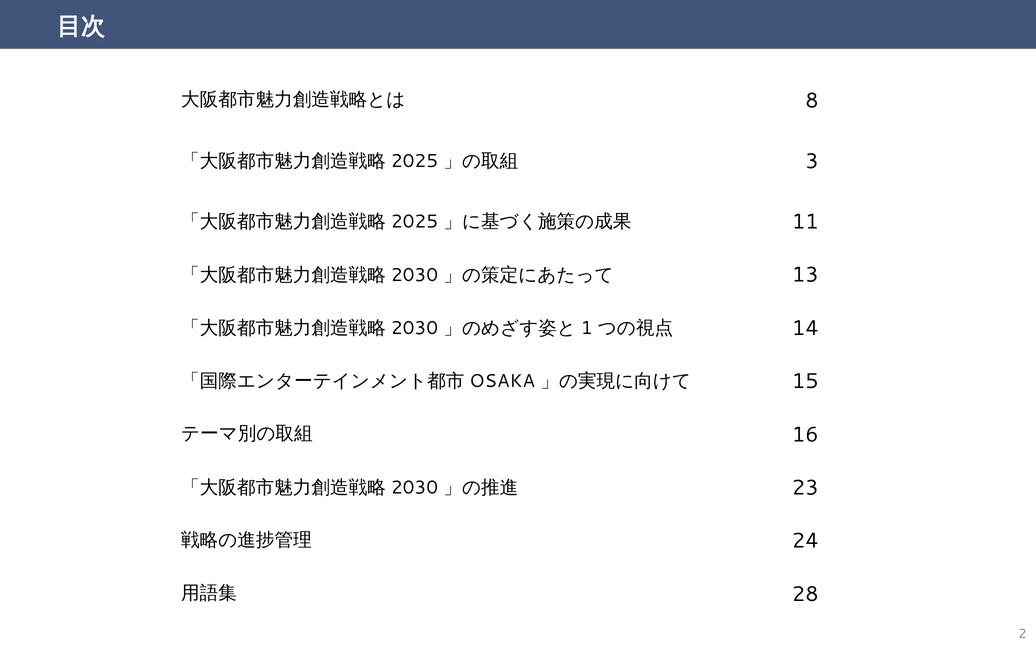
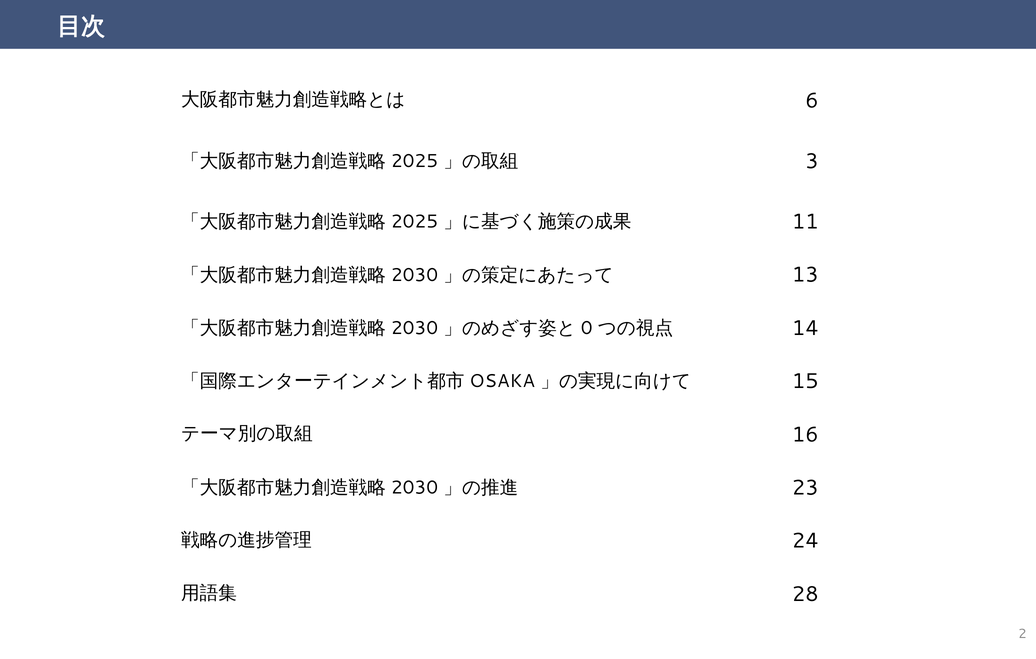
8: 8 -> 6
1: 1 -> 0
